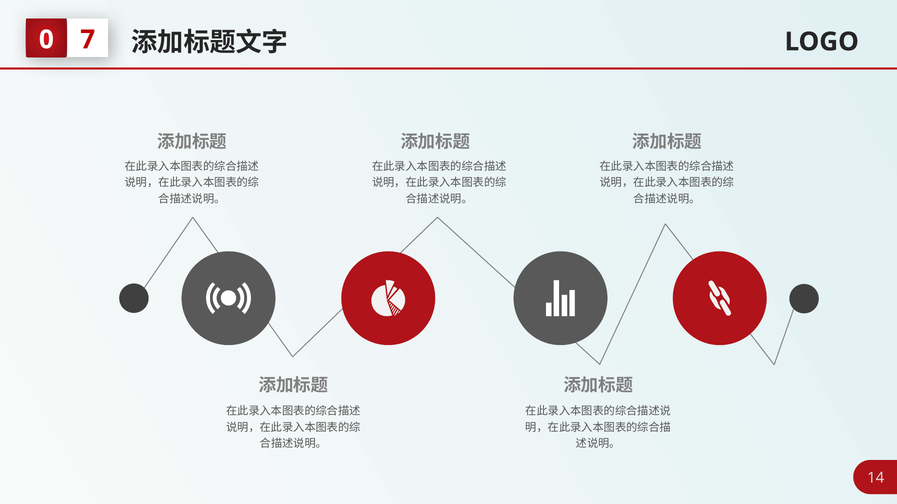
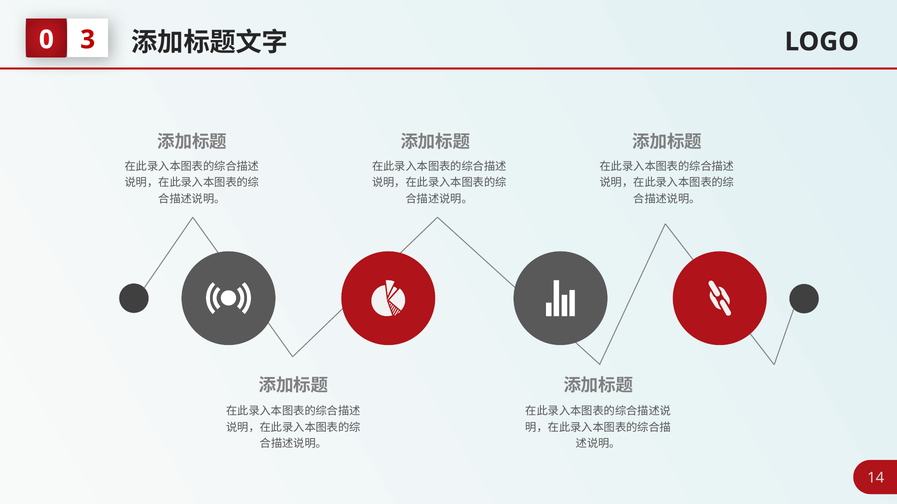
7: 7 -> 3
